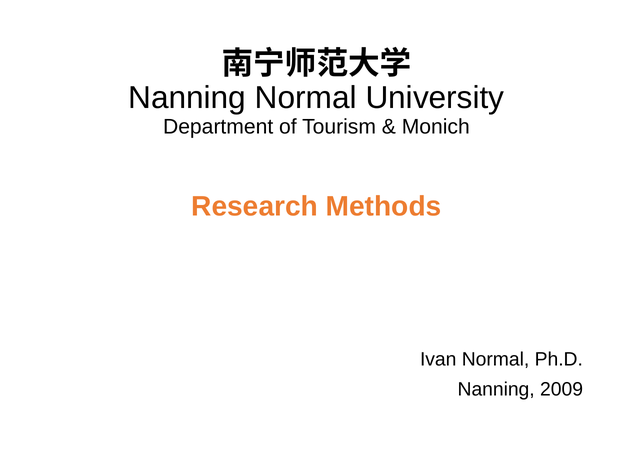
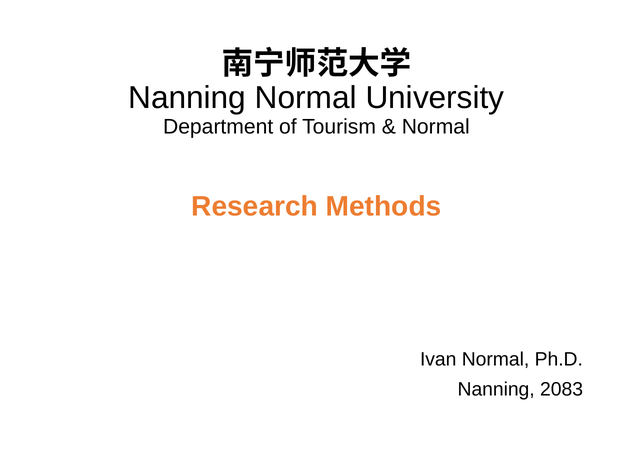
Monich at (436, 126): Monich -> Normal
2009: 2009 -> 2083
